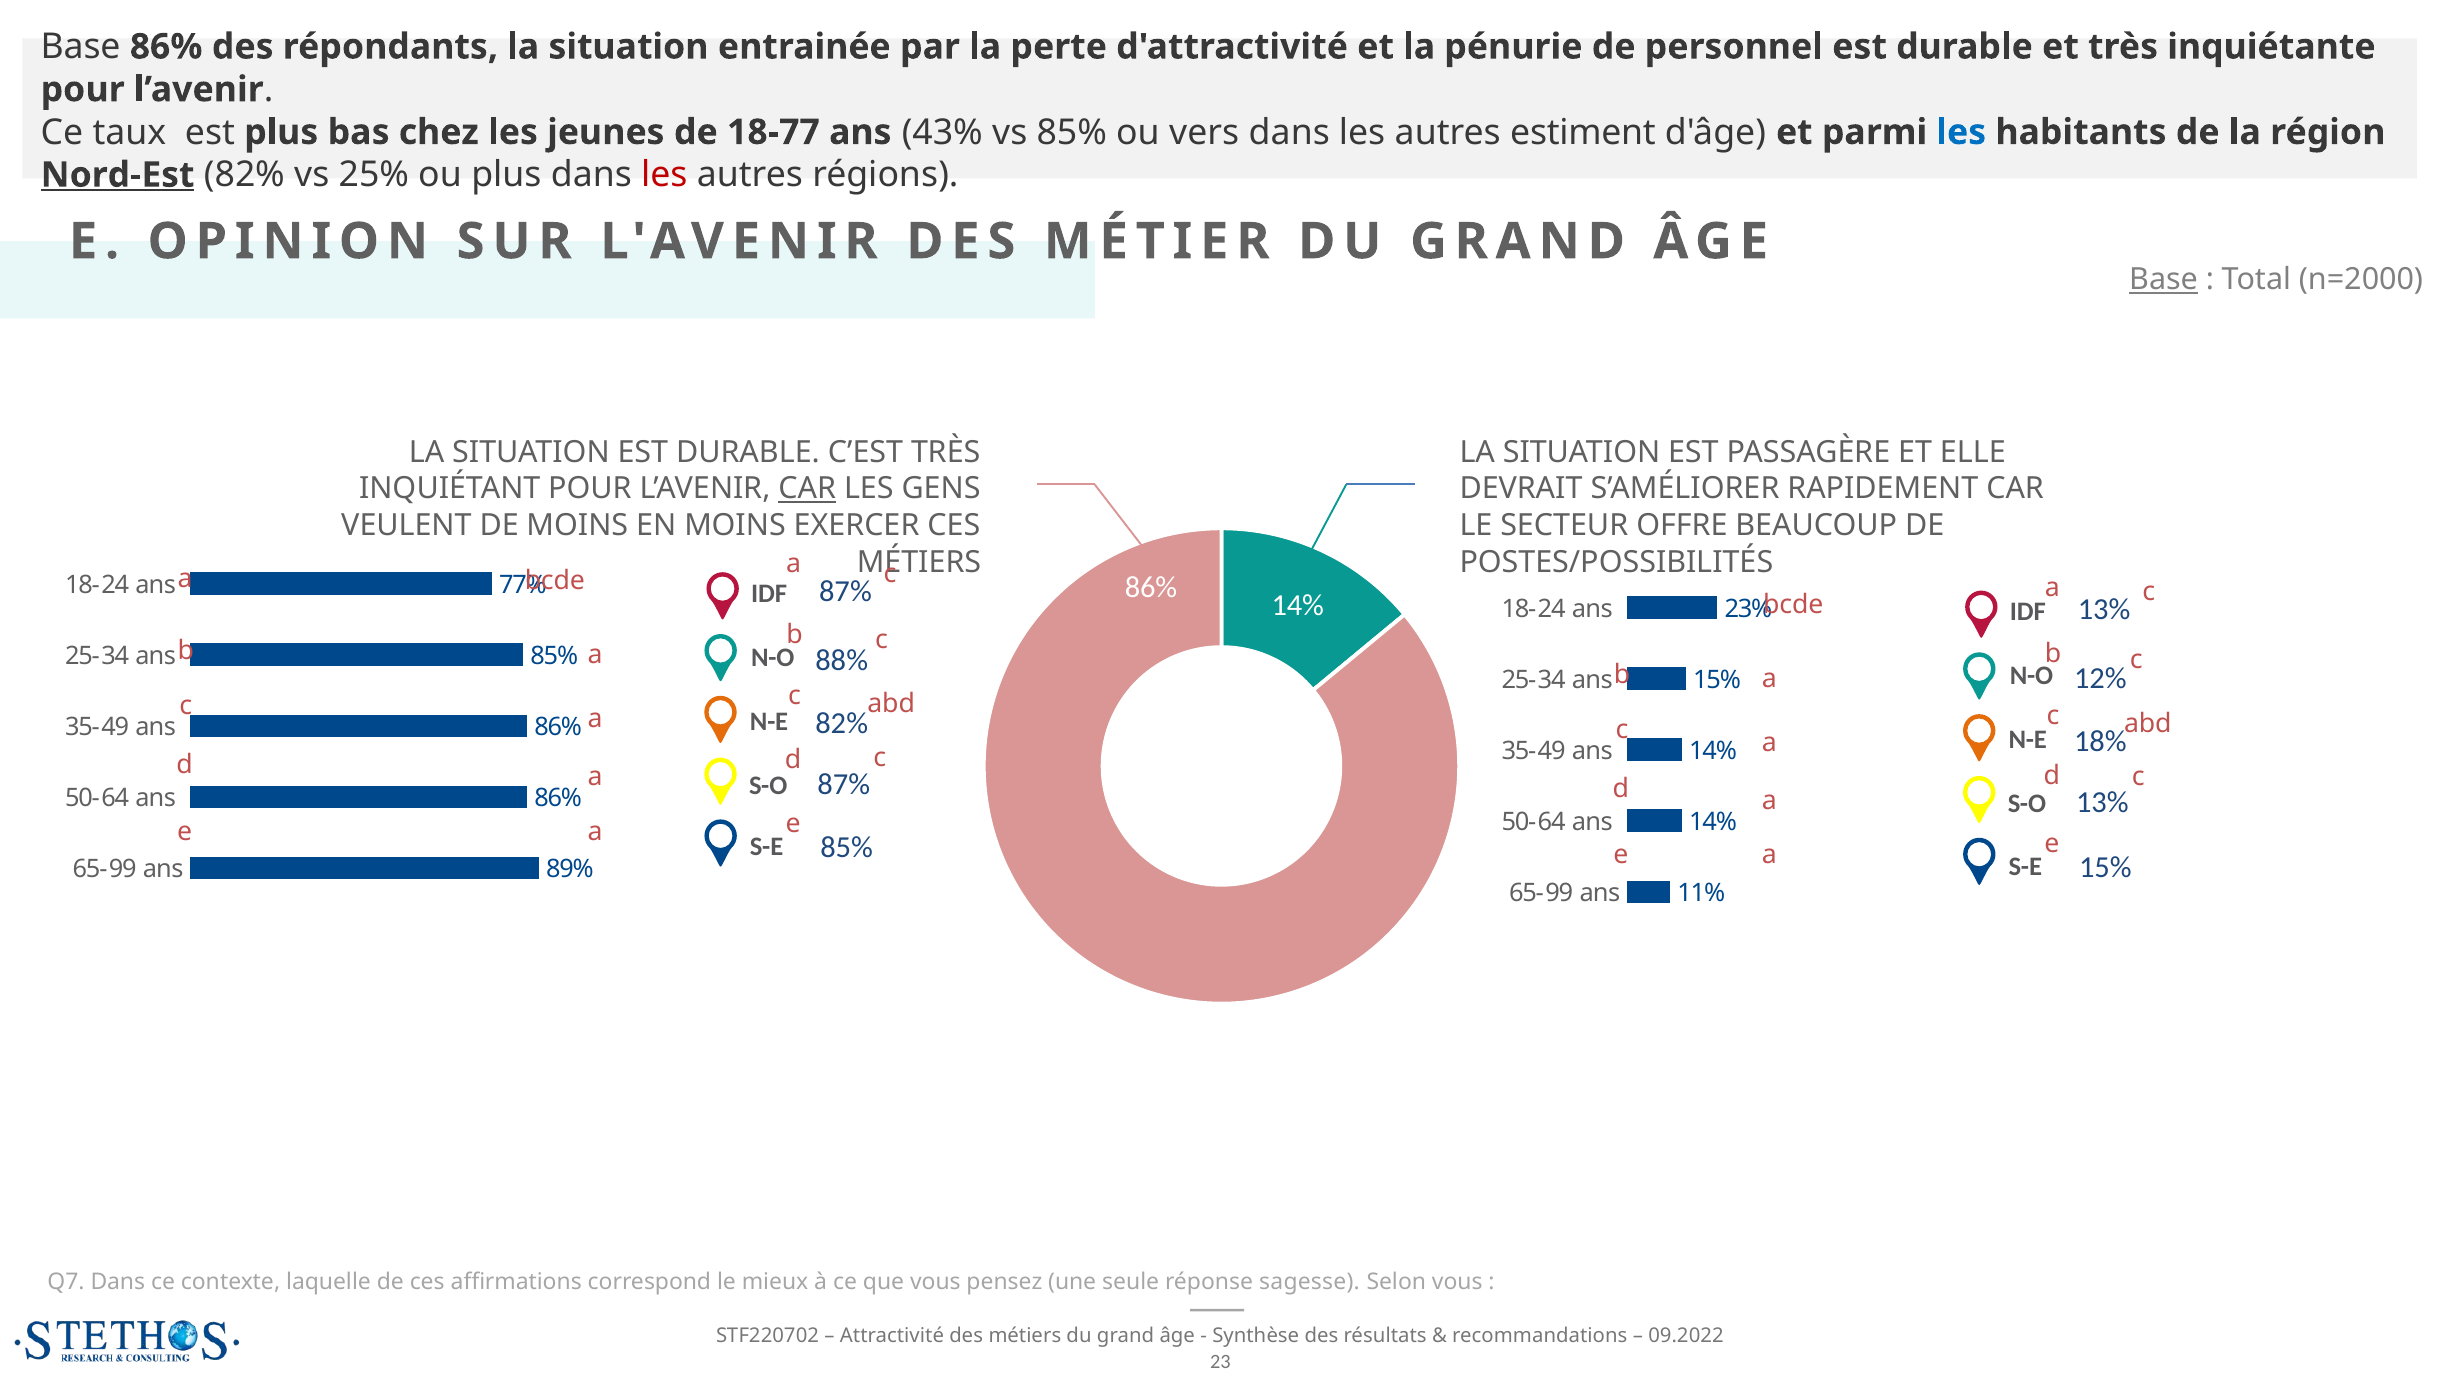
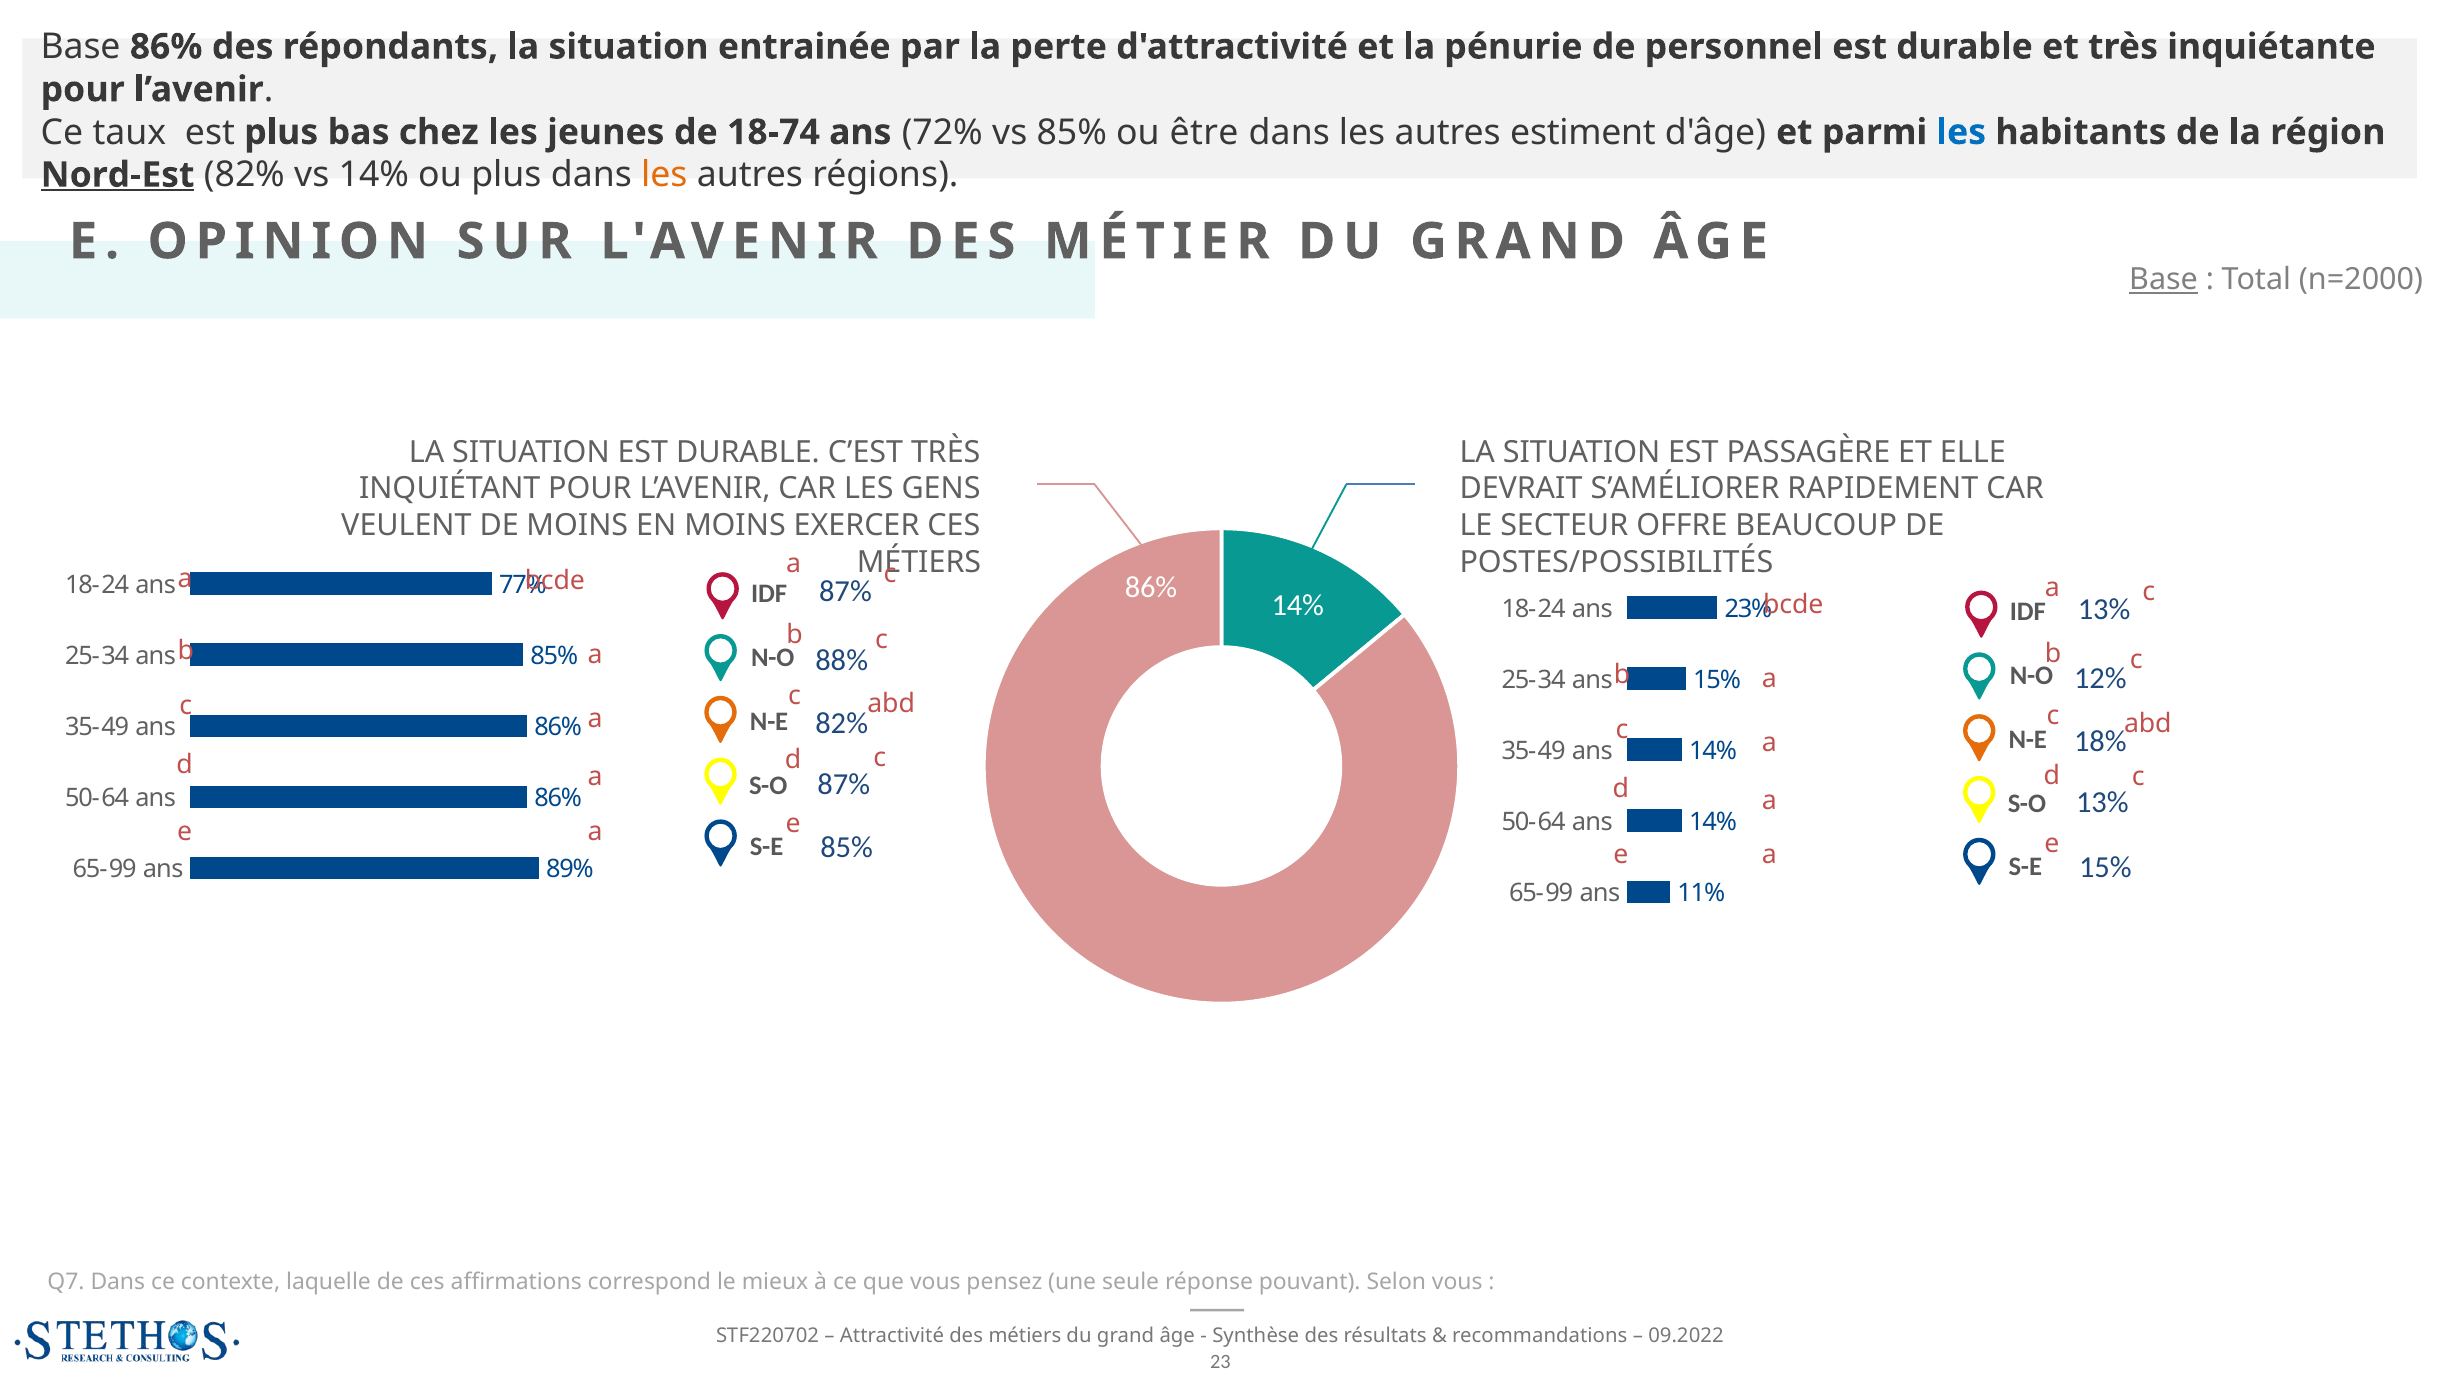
18-77: 18-77 -> 18-74
43%: 43% -> 72%
vers: vers -> être
vs 25%: 25% -> 14%
les at (664, 175) colour: red -> orange
CAR at (807, 489) underline: present -> none
sagesse: sagesse -> pouvant
